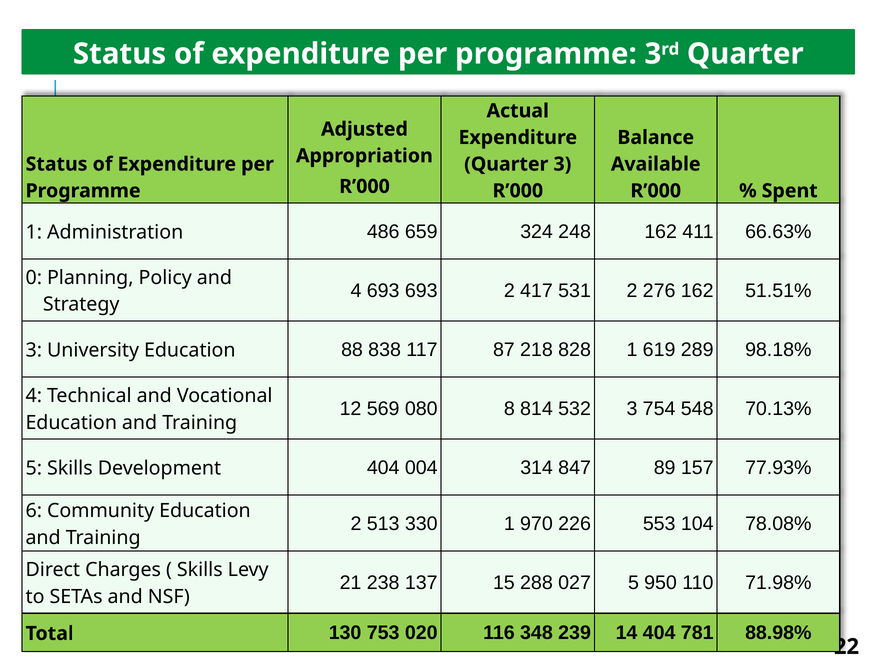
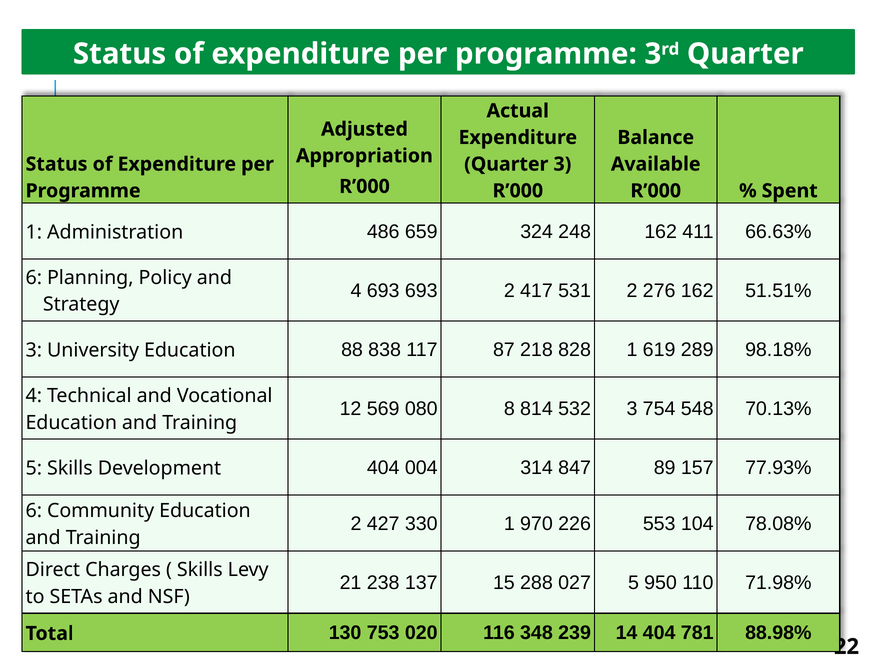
0 at (34, 278): 0 -> 6
513: 513 -> 427
